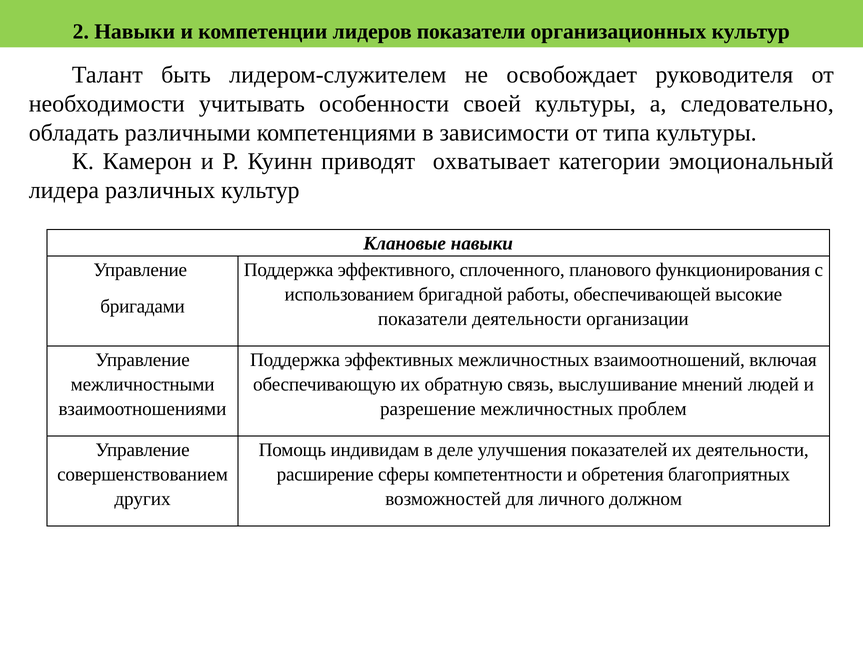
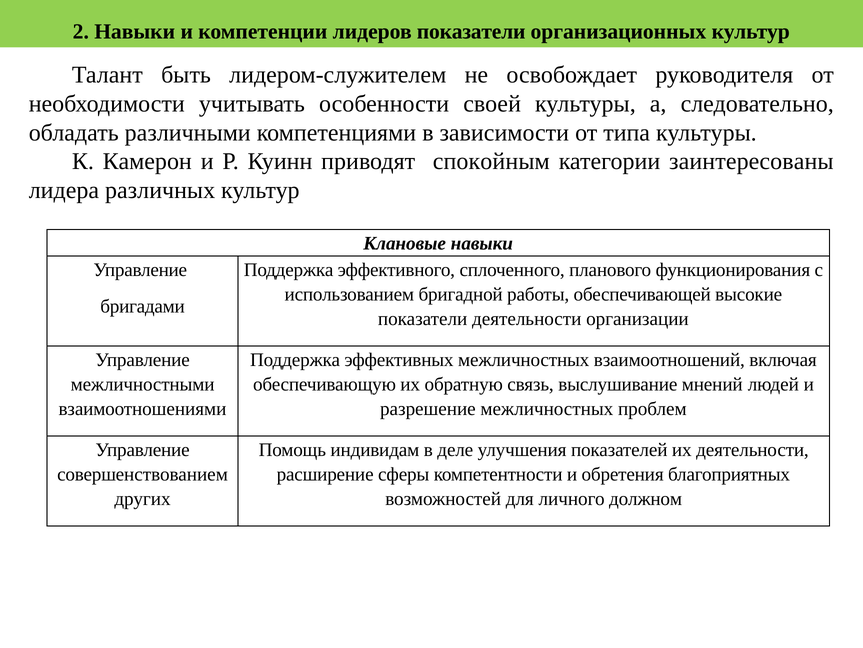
охватывает: охватывает -> спокойным
эмоциональный: эмоциональный -> заинтересованы
